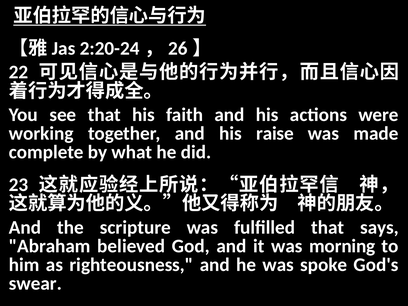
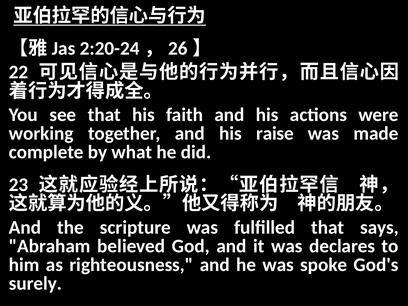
morning: morning -> declares
swear: swear -> surely
